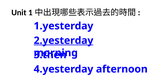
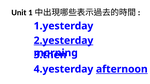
afternoon underline: none -> present
